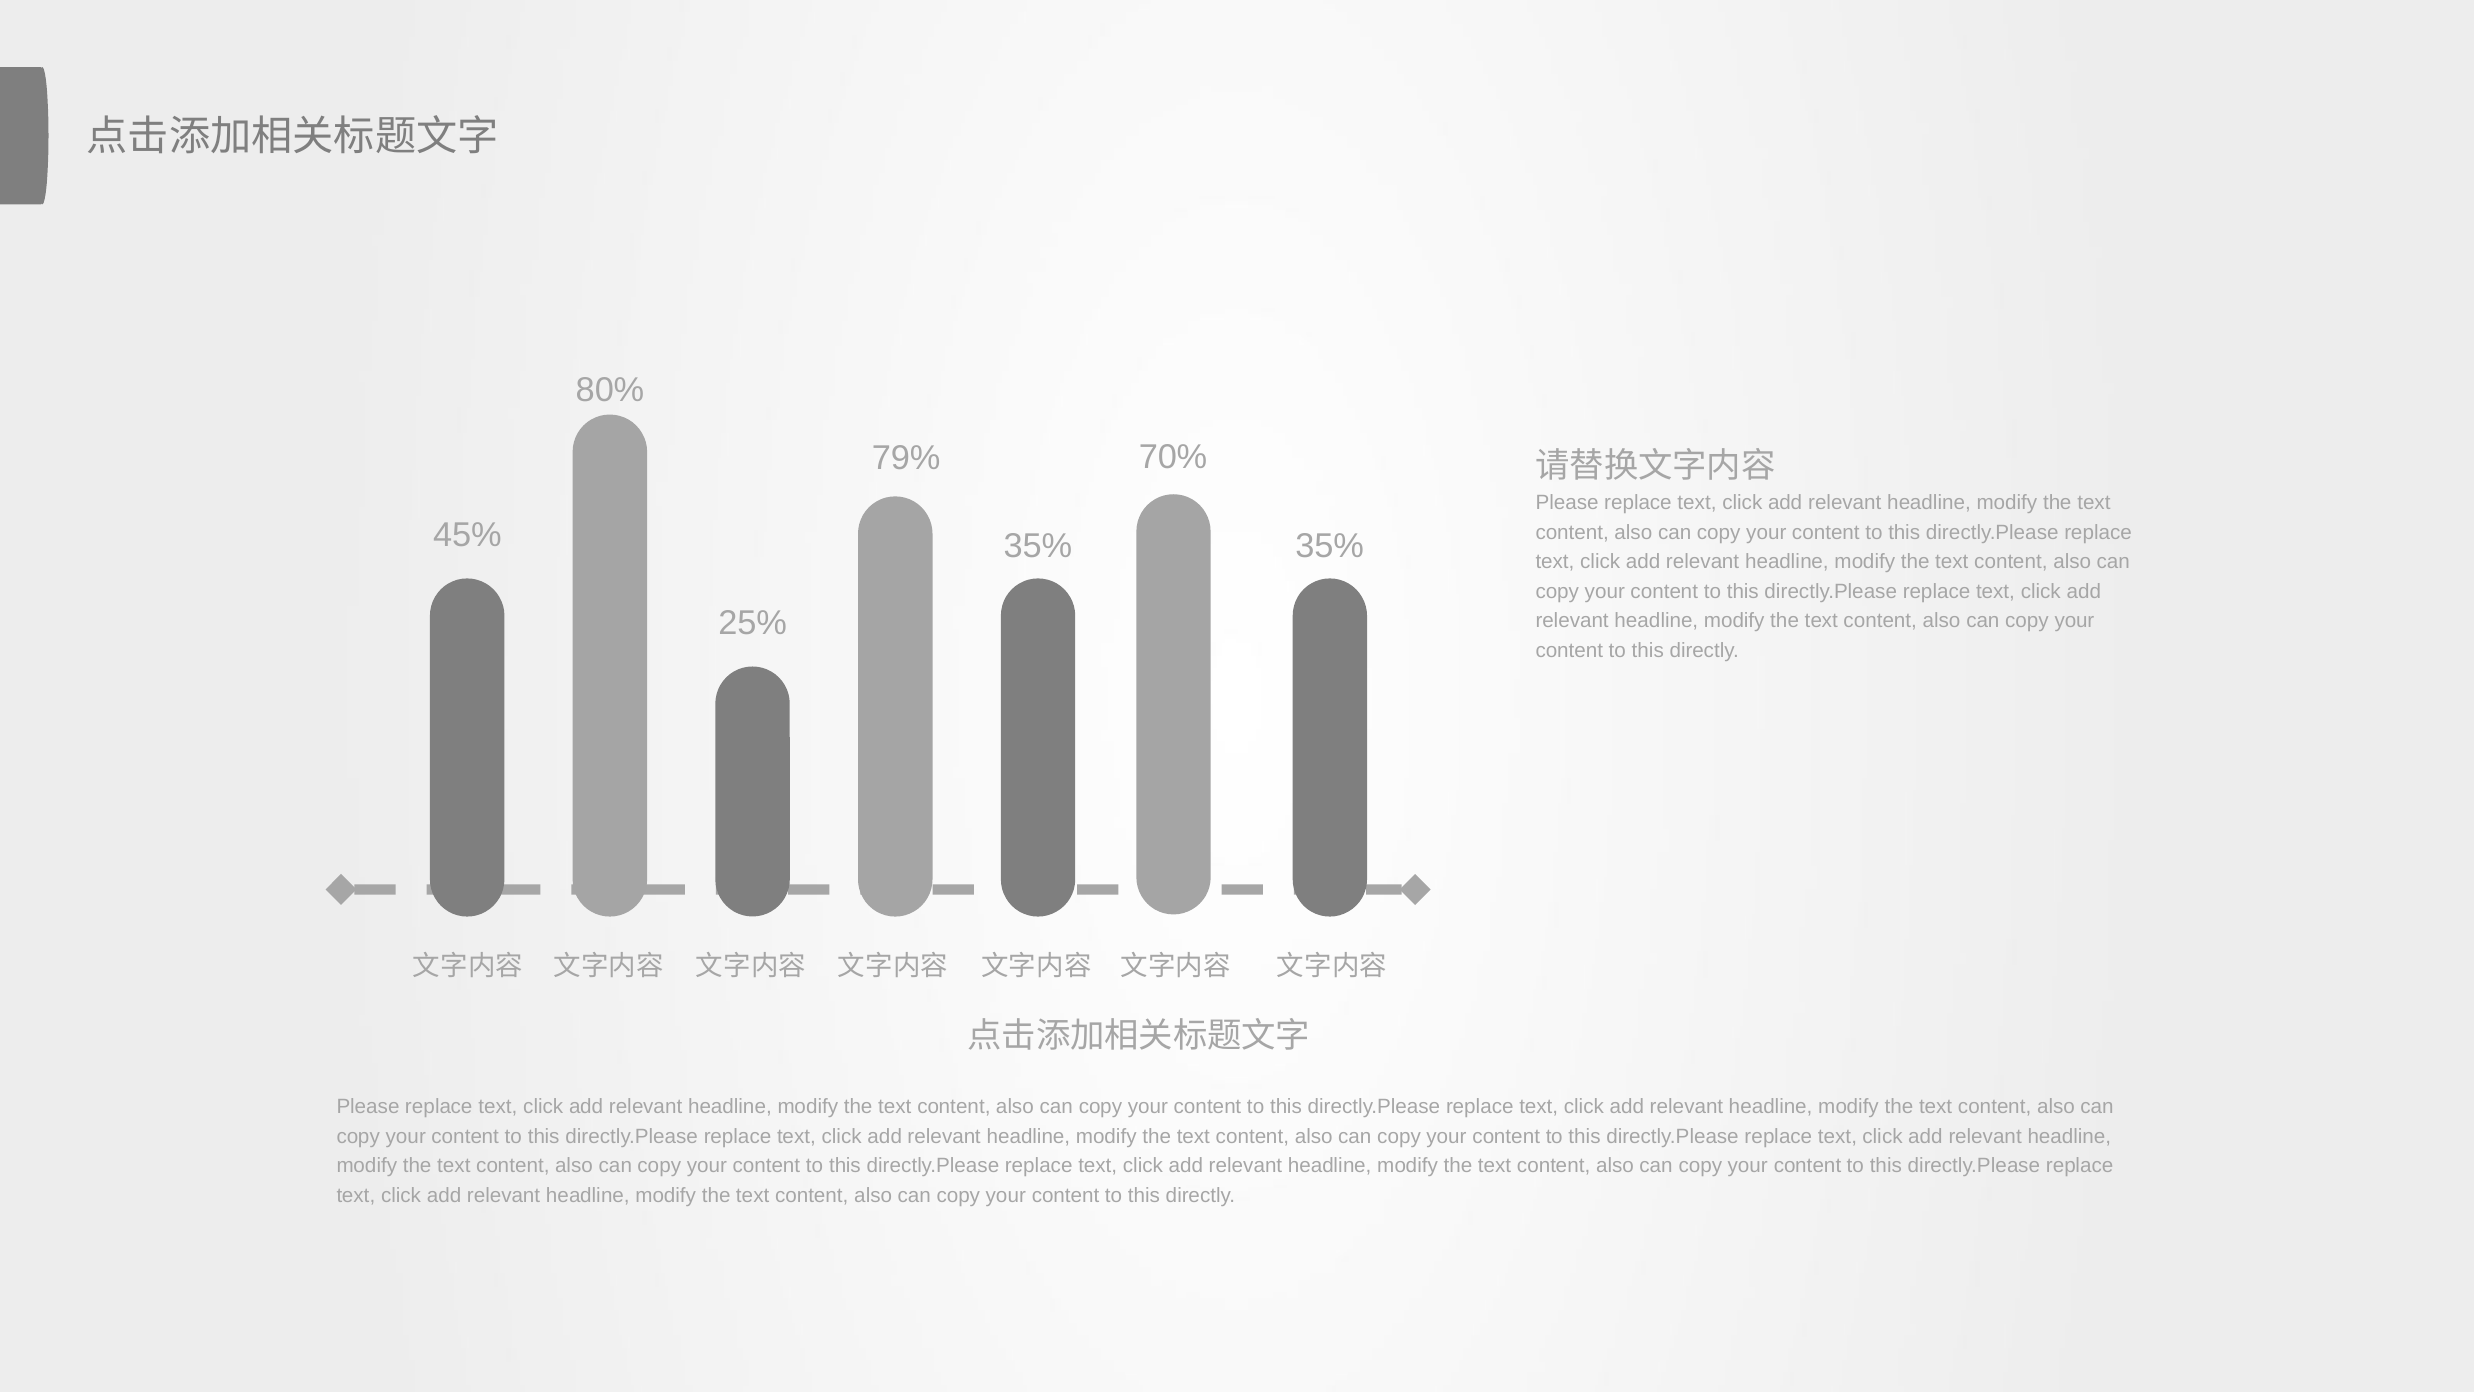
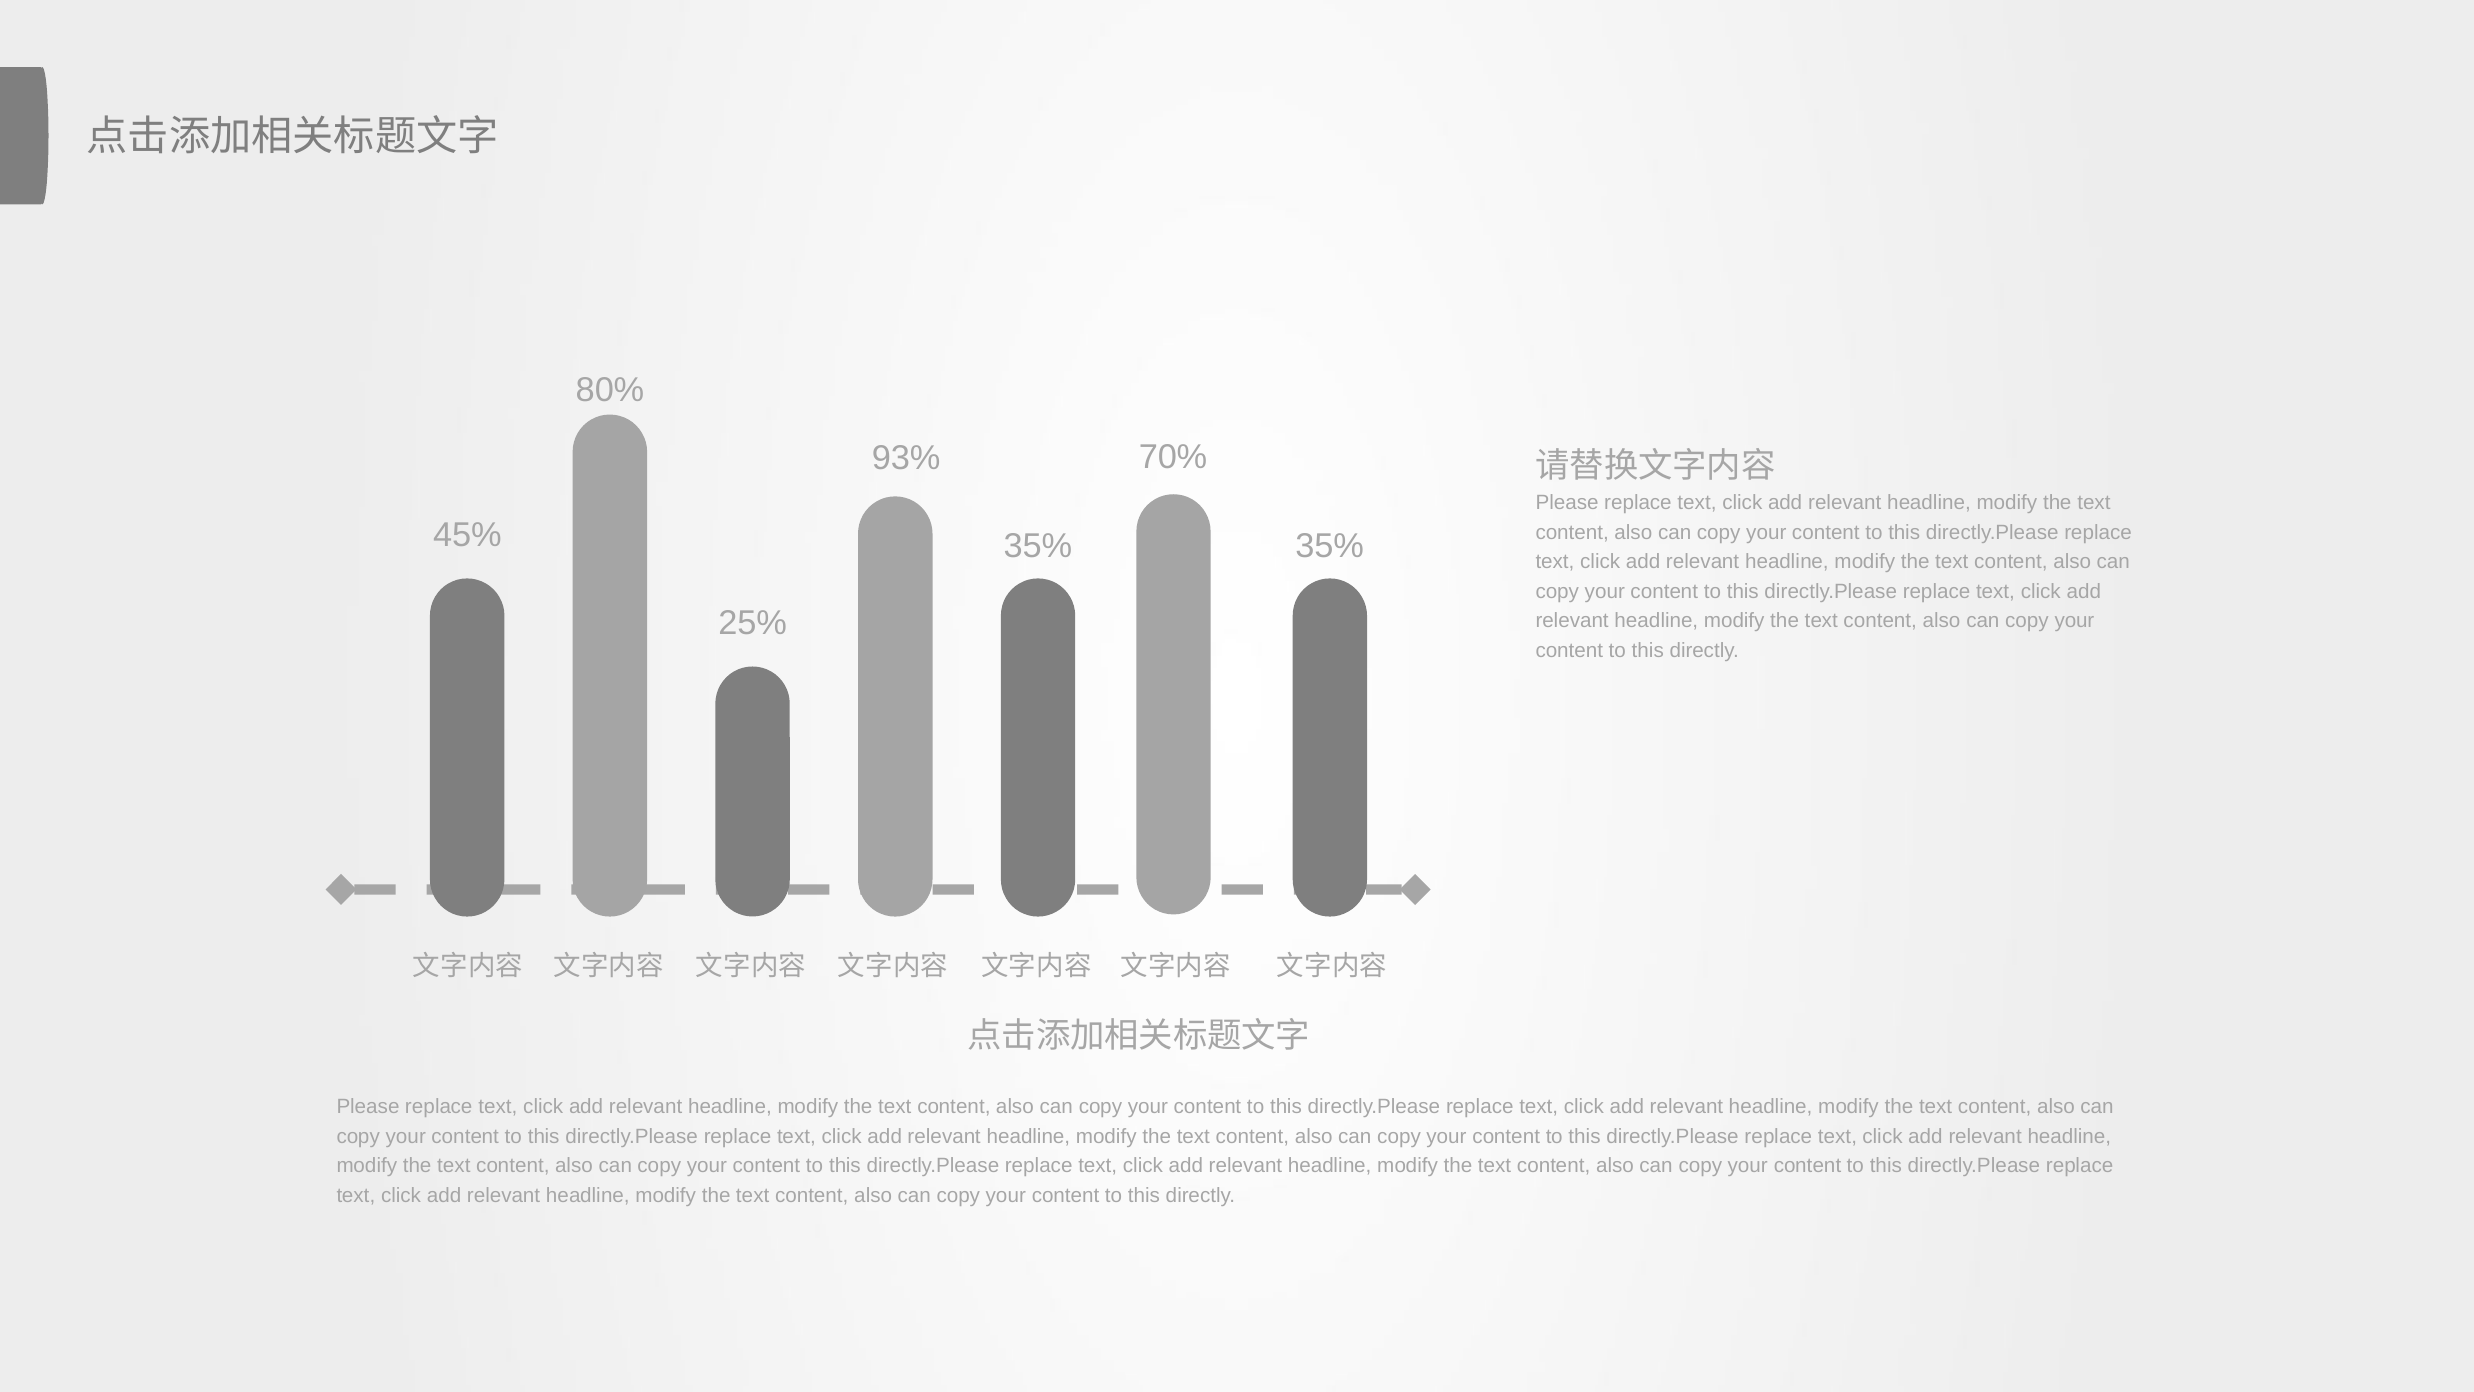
79%: 79% -> 93%
